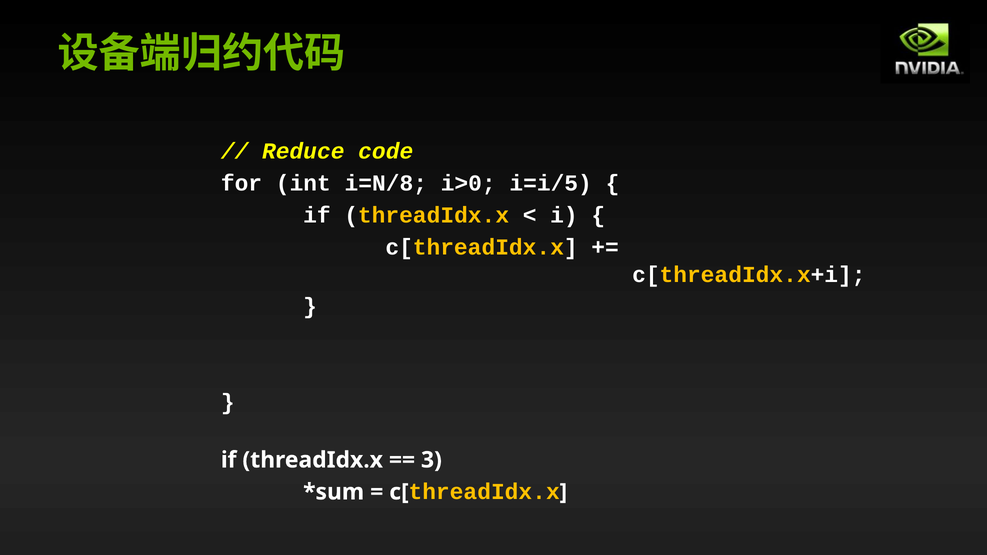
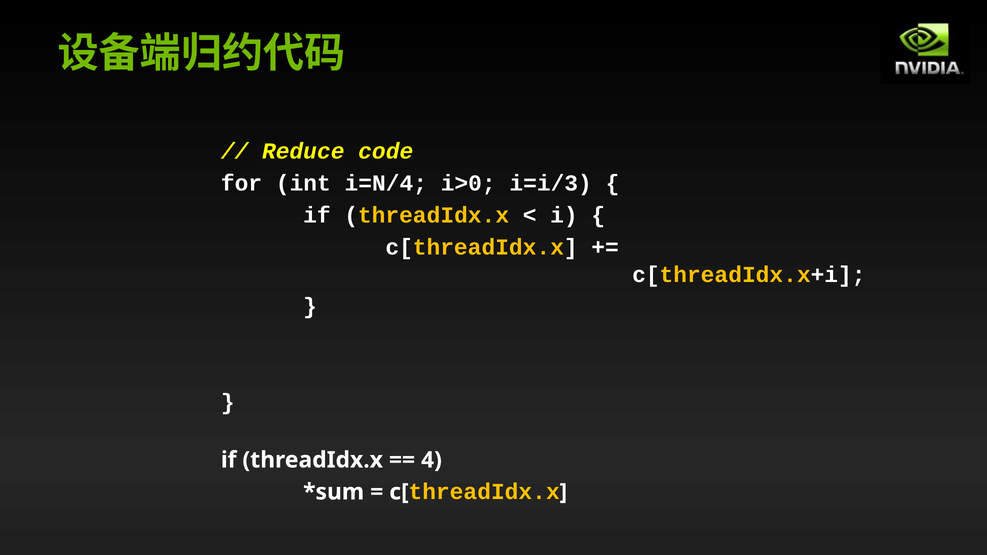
i=N/8: i=N/8 -> i=N/4
i=i/5: i=i/5 -> i=i/3
3: 3 -> 4
